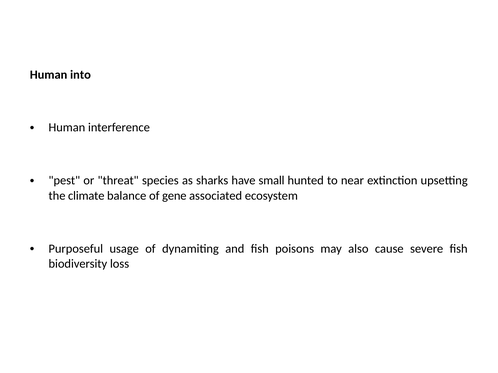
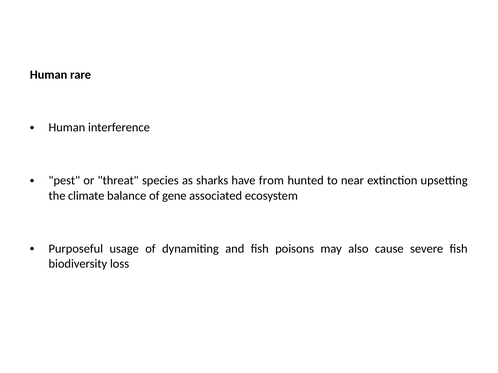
into: into -> rare
small: small -> from
